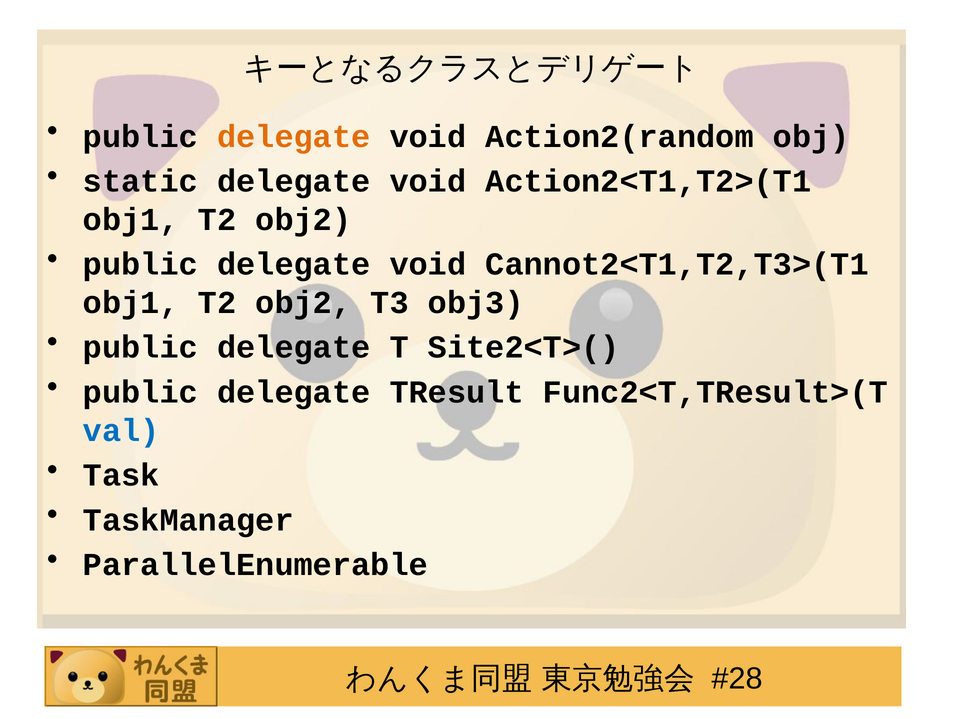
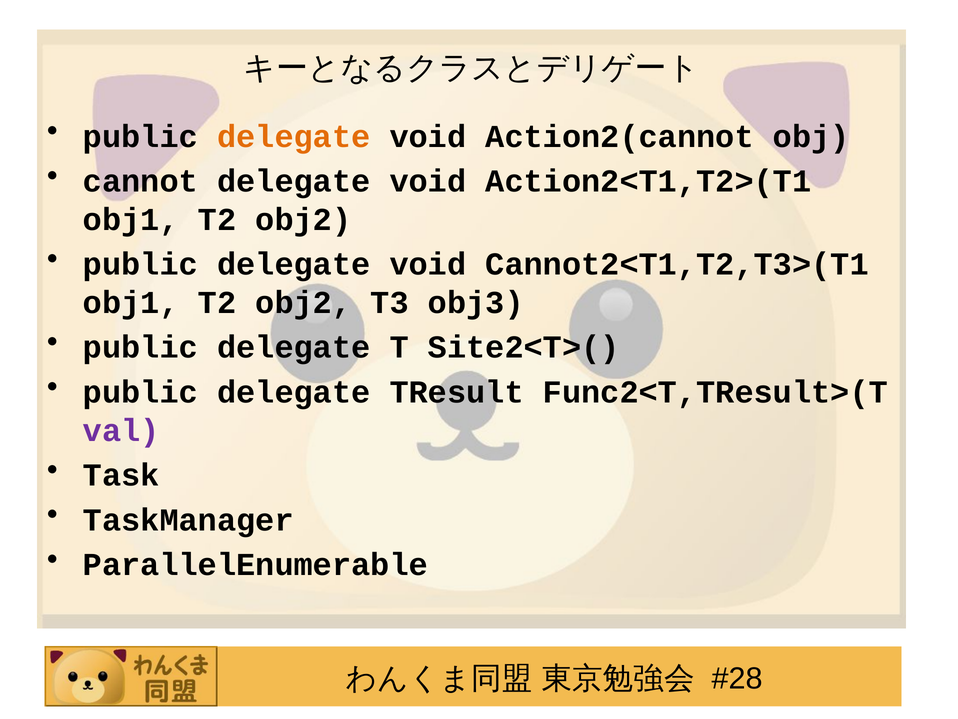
Action2(random: Action2(random -> Action2(cannot
static: static -> cannot
val colour: blue -> purple
